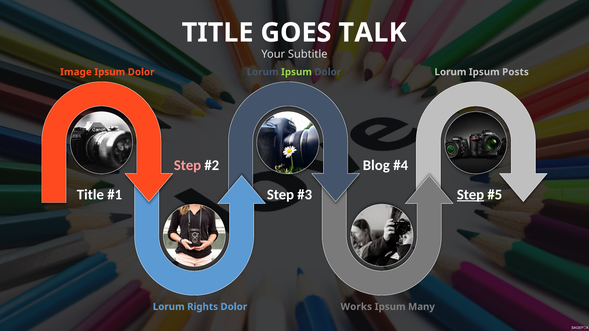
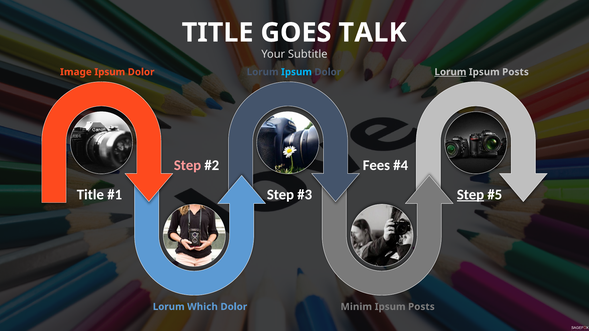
Ipsum at (296, 72) colour: light green -> light blue
Lorum at (450, 72) underline: none -> present
Blog: Blog -> Fees
Rights: Rights -> Which
Works: Works -> Minim
Many at (421, 307): Many -> Posts
